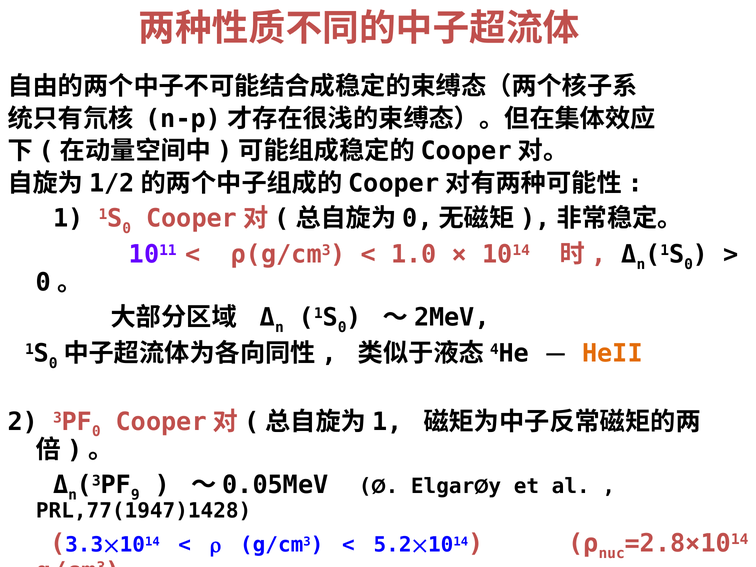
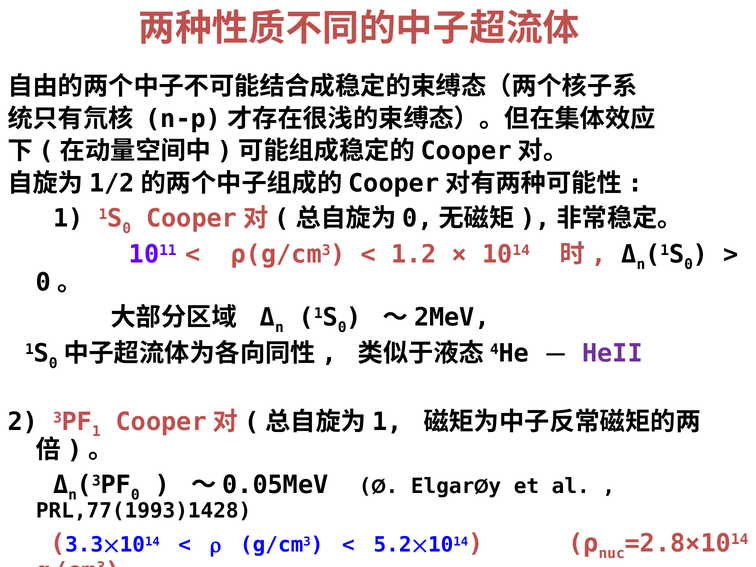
1.0: 1.0 -> 1.2
HeII colour: orange -> purple
0 at (96, 432): 0 -> 1
9 at (135, 495): 9 -> 0
PRL,77(1947)1428: PRL,77(1947)1428 -> PRL,77(1993)1428
